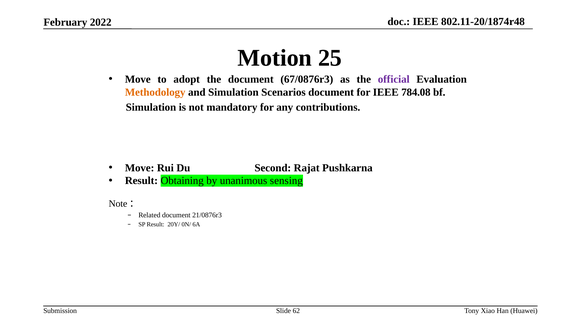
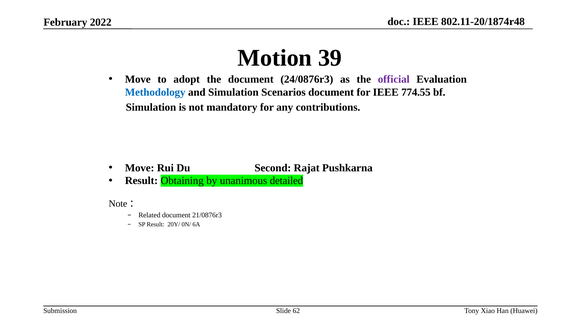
25: 25 -> 39
67/0876r3: 67/0876r3 -> 24/0876r3
Methodology colour: orange -> blue
784.08: 784.08 -> 774.55
sensing: sensing -> detailed
